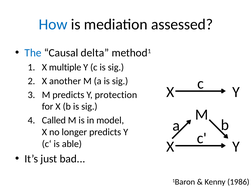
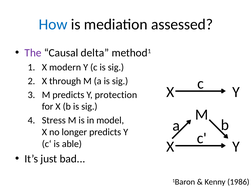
The colour: blue -> purple
multiple: multiple -> modern
another: another -> through
Called: Called -> Stress
